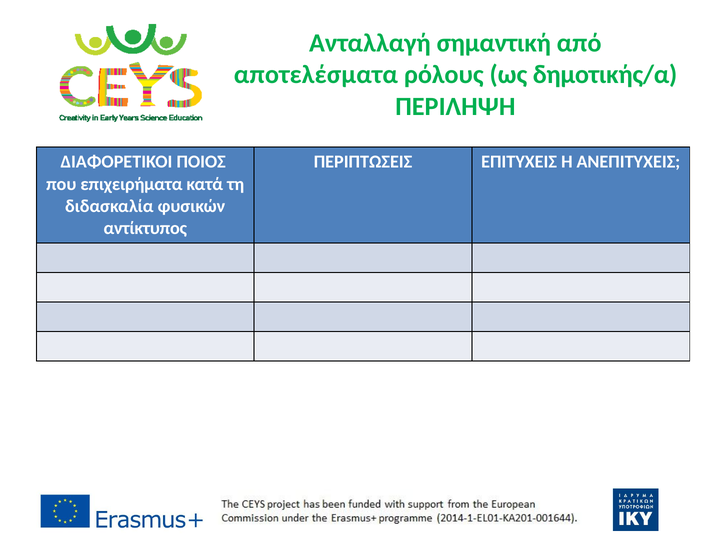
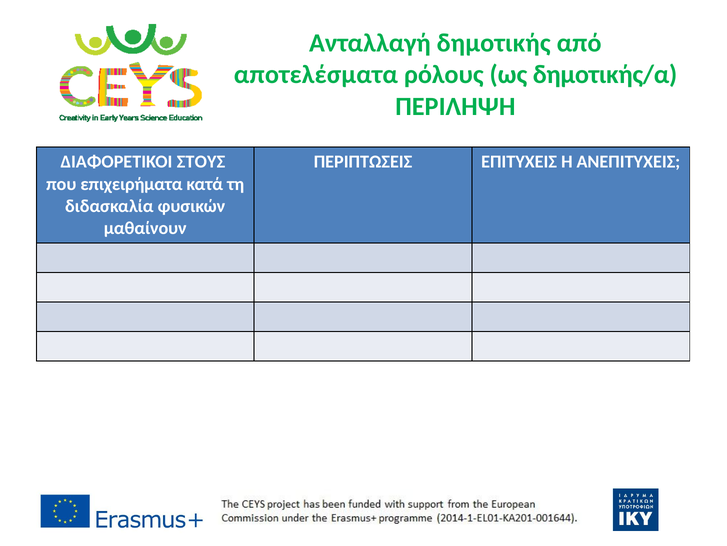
σημαντική: σημαντική -> δημοτικής
ΠΟΙΟΣ: ΠΟΙΟΣ -> ΣΤΟΥΣ
αντίκτυπος: αντίκτυπος -> μαθαίνουν
